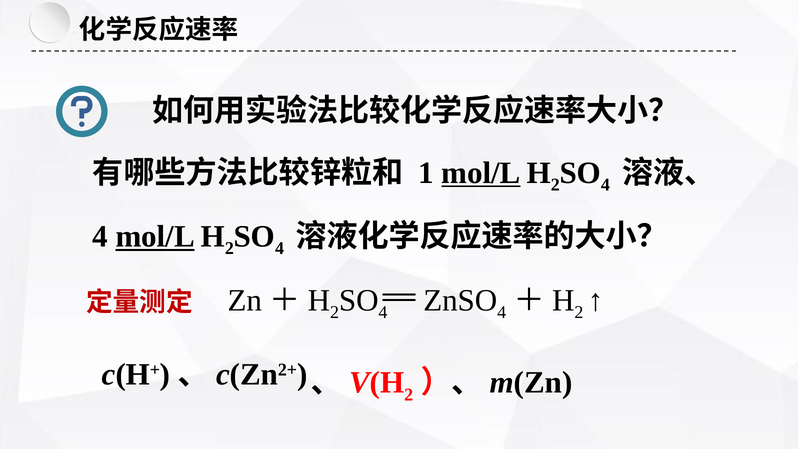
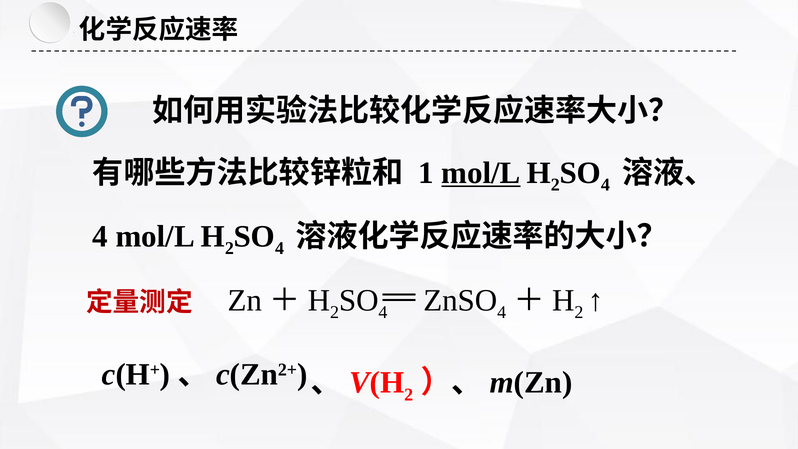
mol/L at (155, 236) underline: present -> none
